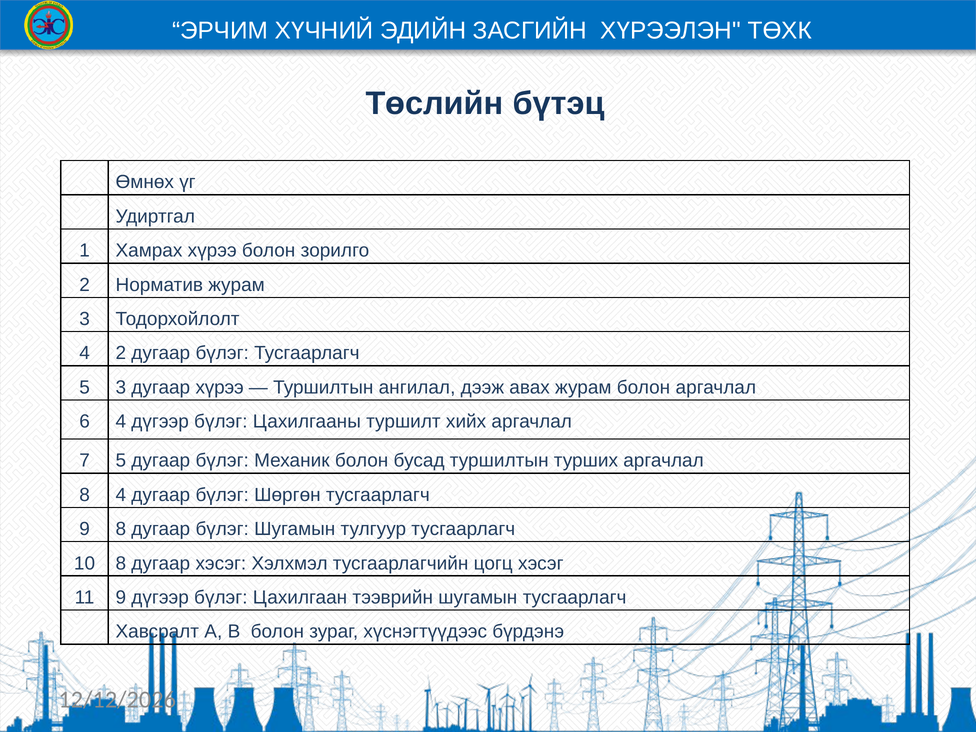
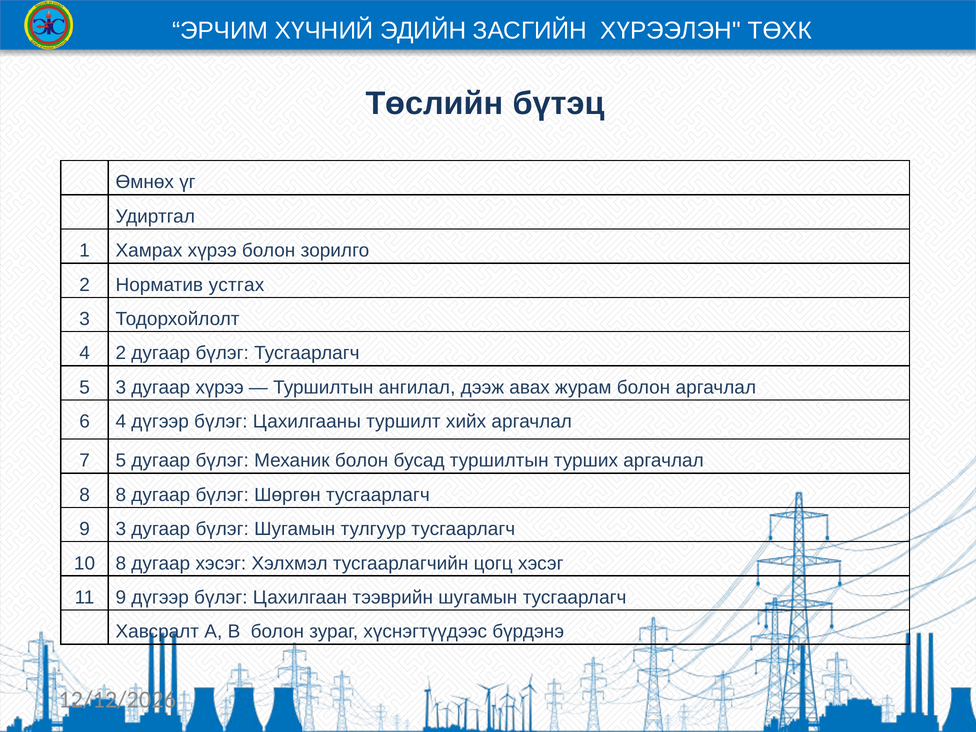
Норматив журам: журам -> устгах
8 4: 4 -> 8
9 8: 8 -> 3
